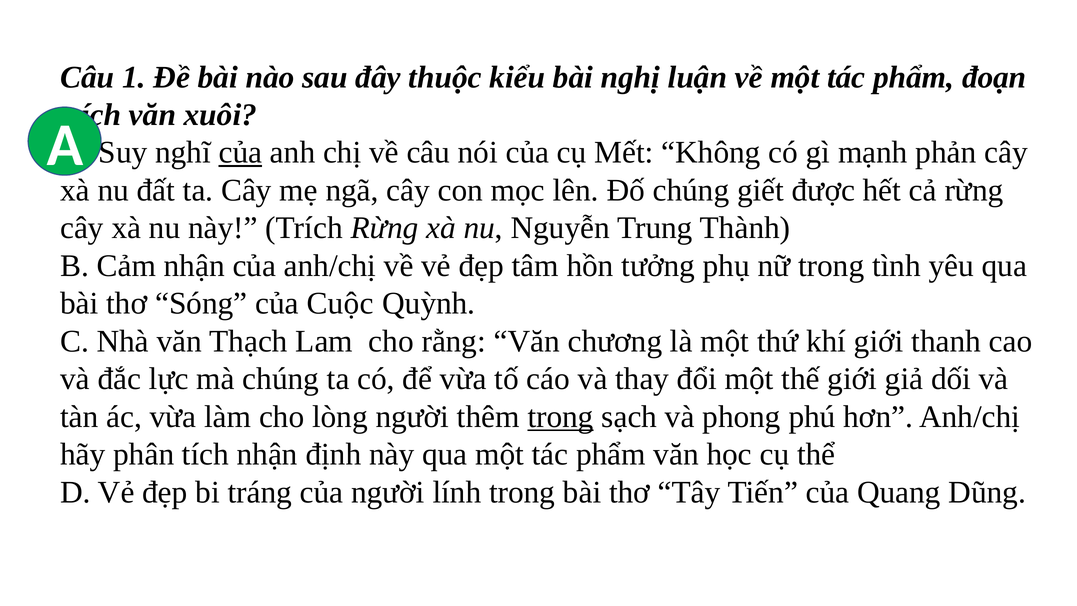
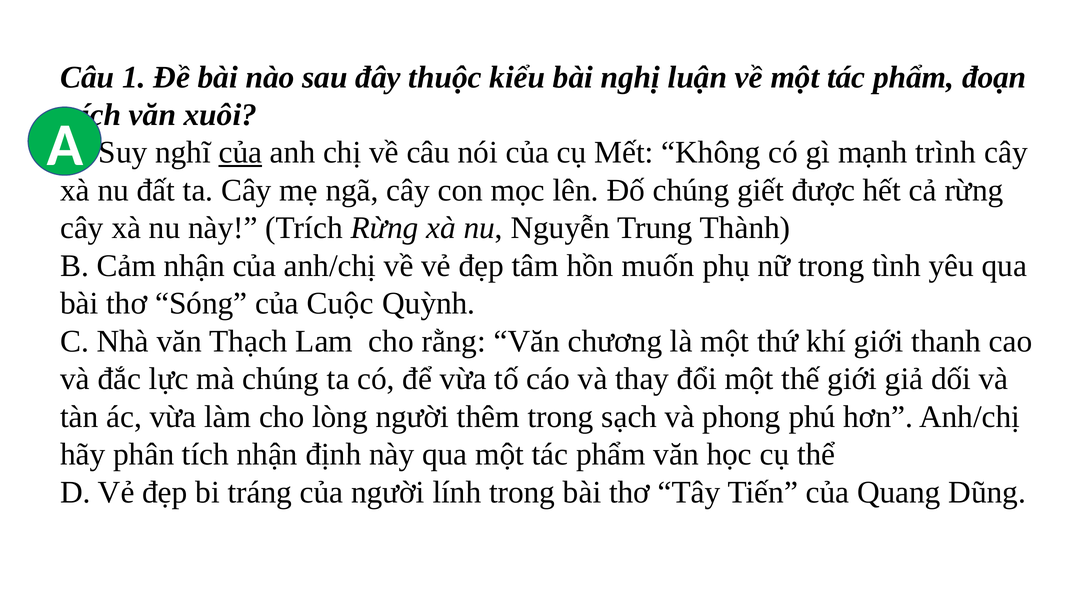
phản: phản -> trình
tưởng: tưởng -> muốn
trong at (561, 417) underline: present -> none
